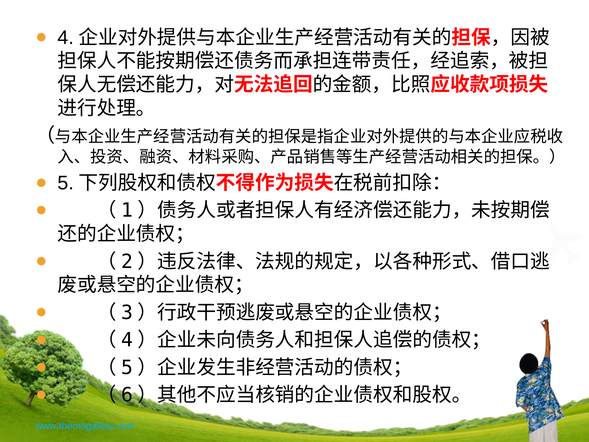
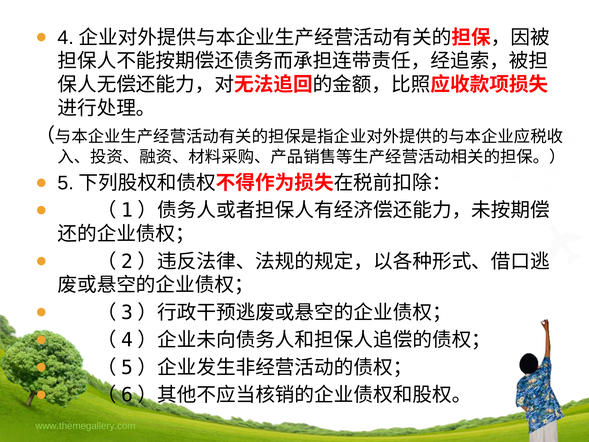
www.themegallery.com colour: light blue -> light green
